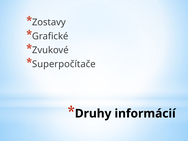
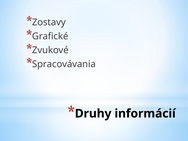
Superpočítače: Superpočítače -> Spracovávania
